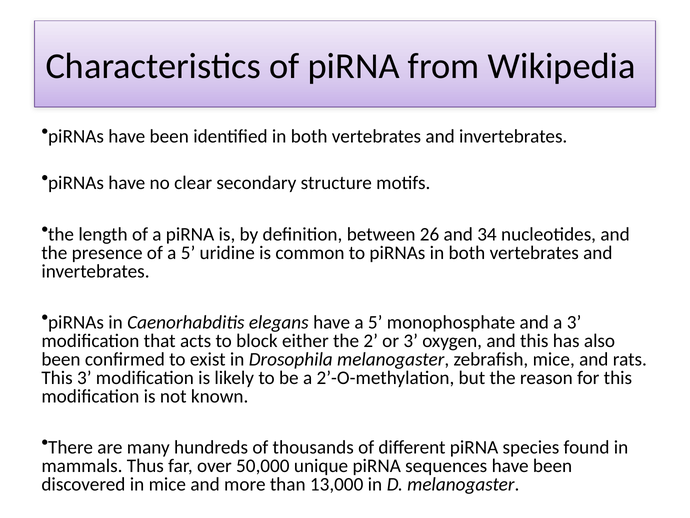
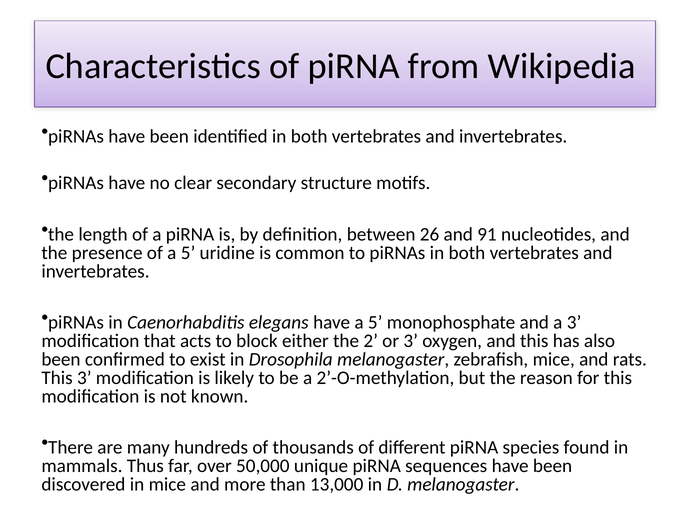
34: 34 -> 91
